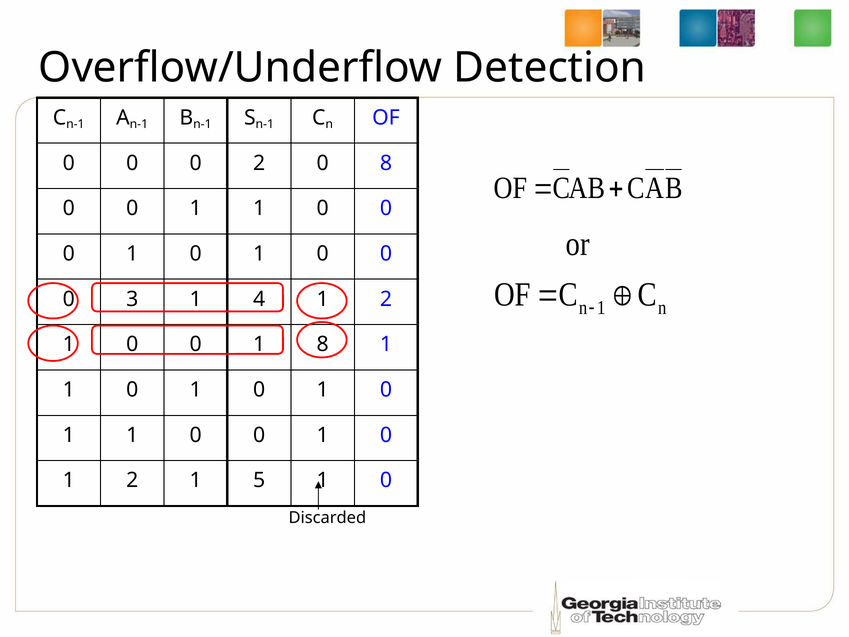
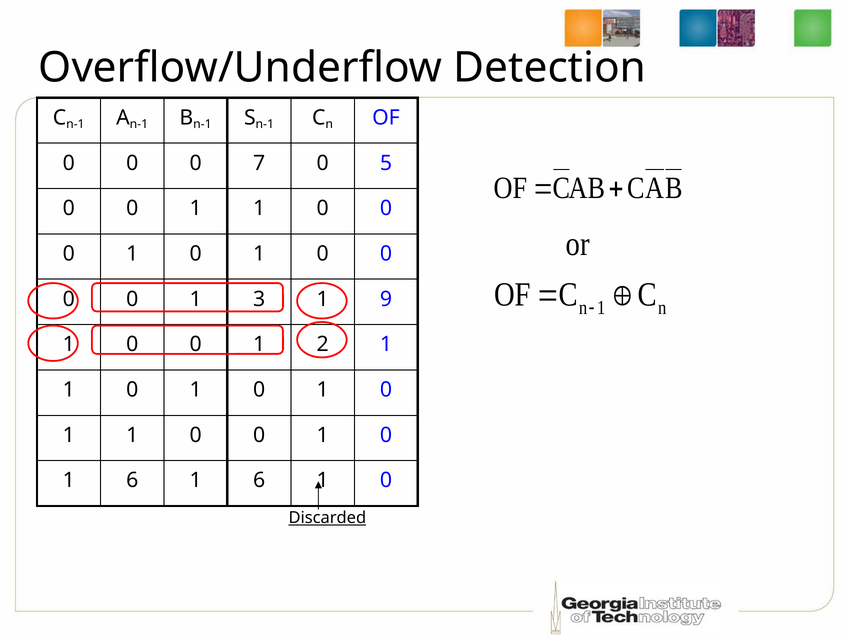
0 2: 2 -> 7
0 8: 8 -> 5
3 at (132, 299): 3 -> 0
4: 4 -> 3
2 at (386, 299): 2 -> 9
1 8: 8 -> 2
2 at (132, 480): 2 -> 6
5 at (259, 480): 5 -> 6
Discarded underline: none -> present
